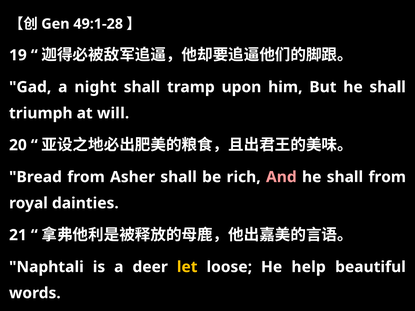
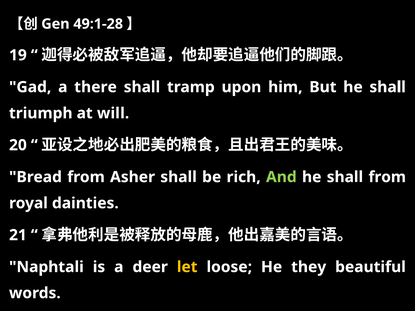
night: night -> there
And colour: pink -> light green
help: help -> they
